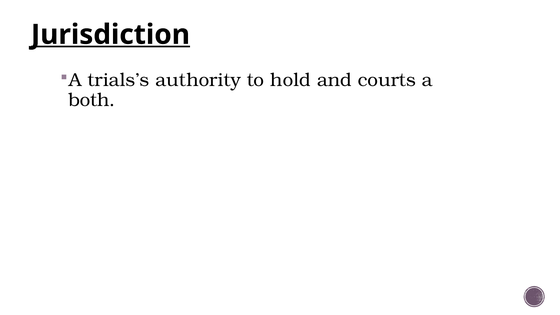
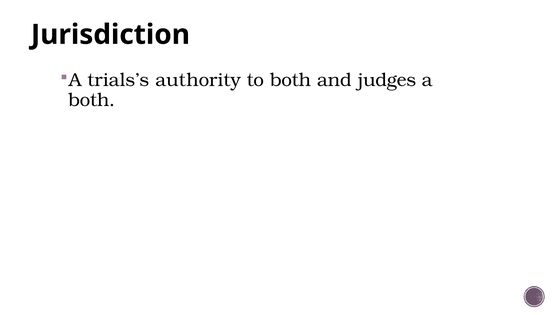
Jurisdiction underline: present -> none
to hold: hold -> both
courts: courts -> judges
